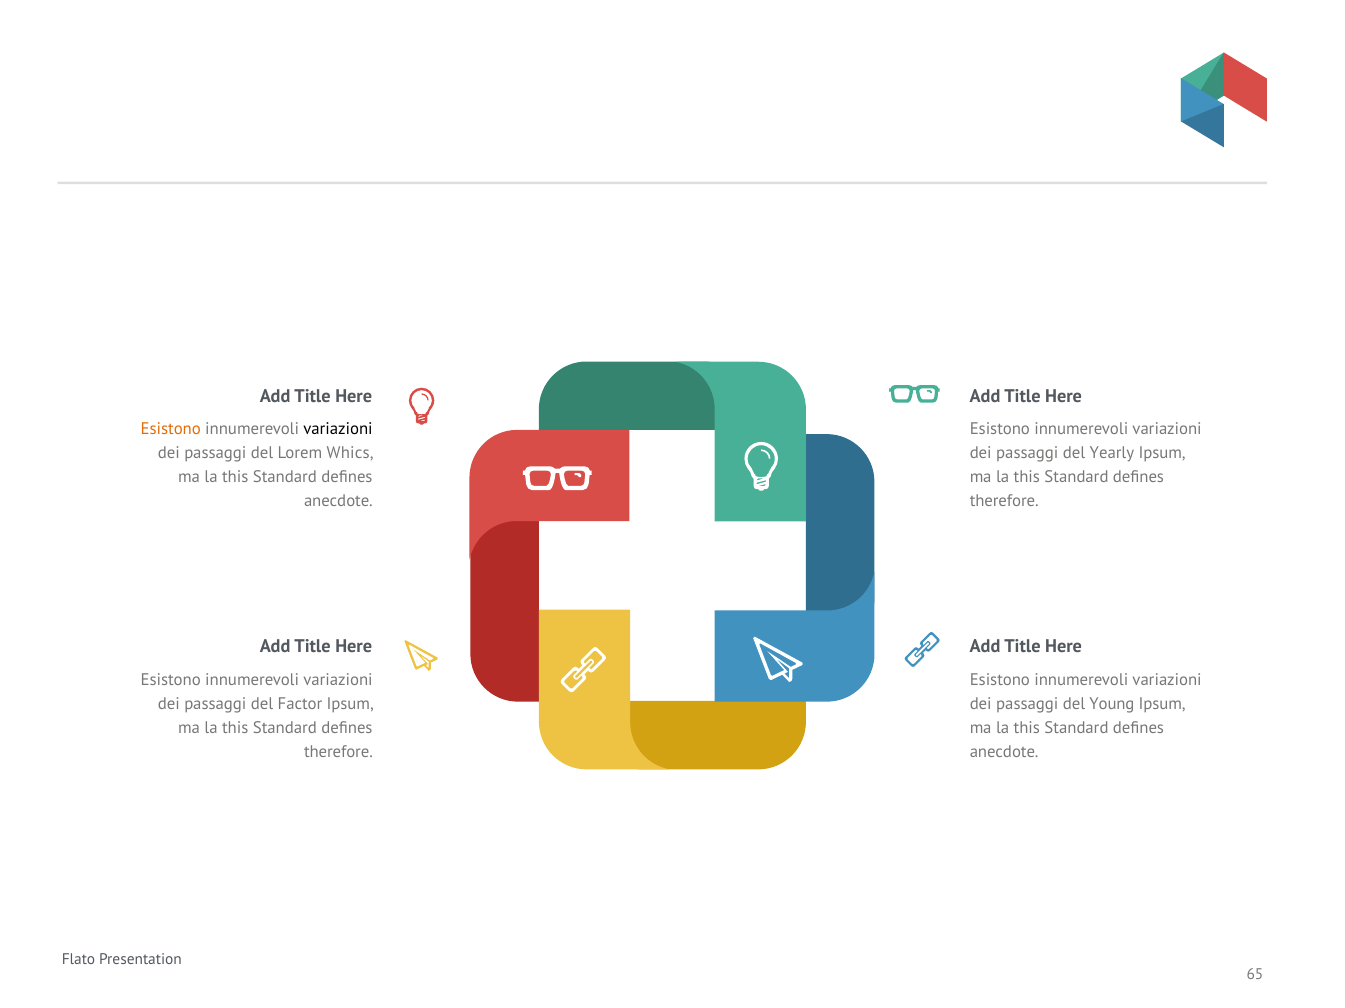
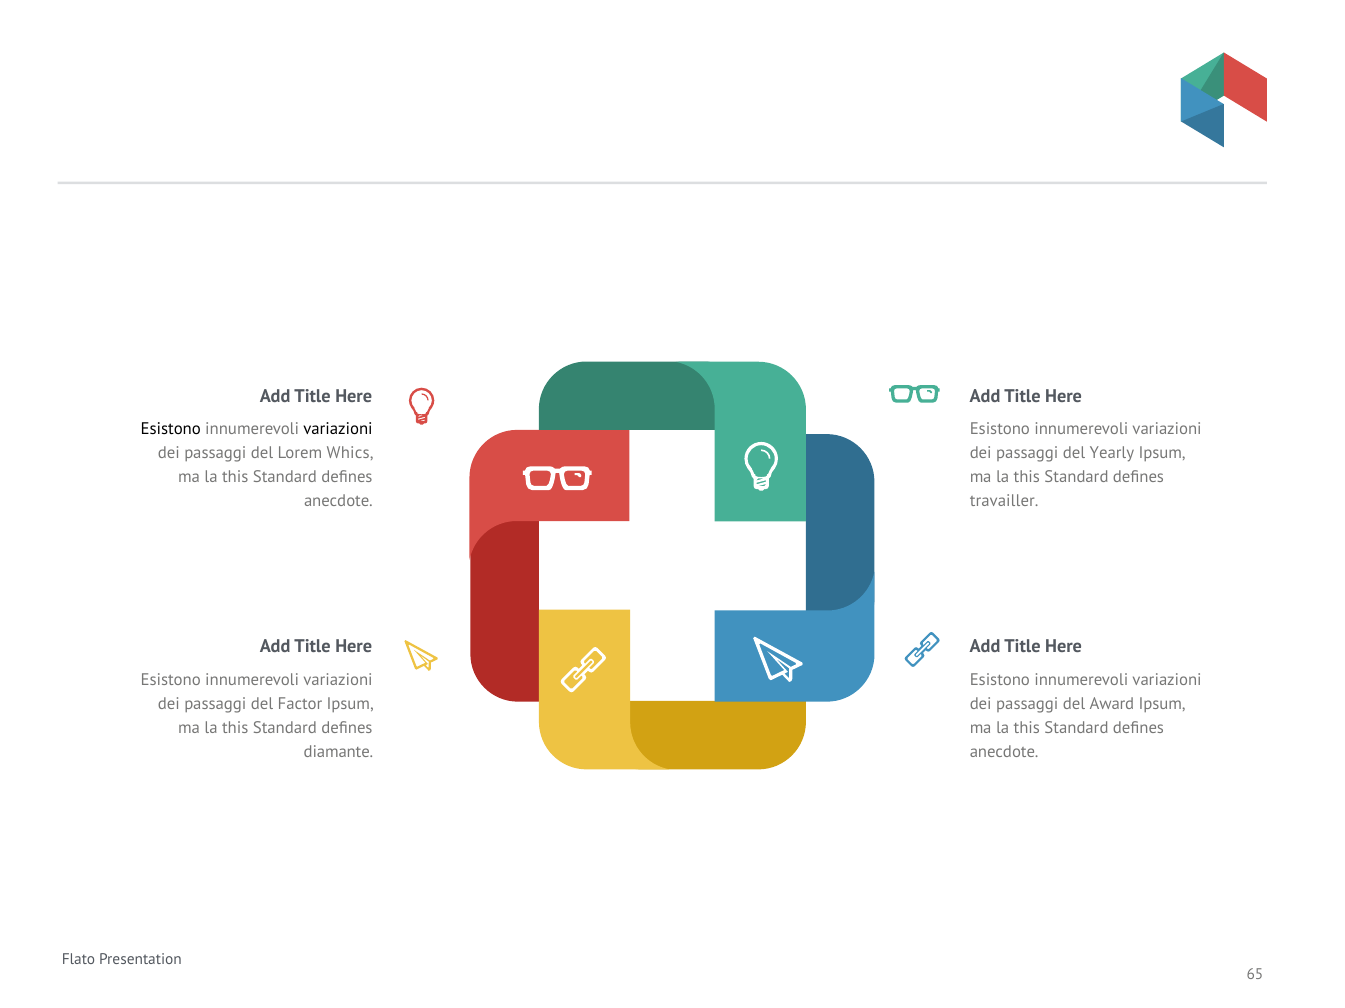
Esistono at (171, 429) colour: orange -> black
therefore at (1004, 502): therefore -> travailler
Young: Young -> Award
therefore at (338, 753): therefore -> diamante
